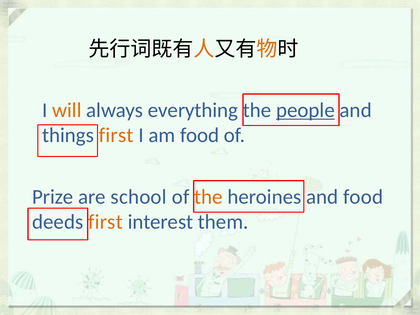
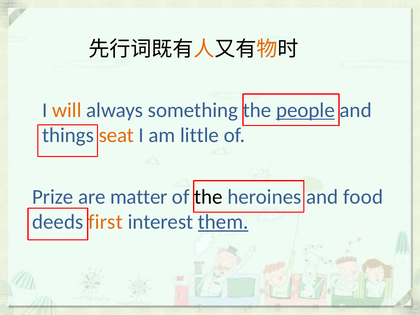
everything: everything -> something
things first: first -> seat
am food: food -> little
school: school -> matter
the at (208, 197) colour: orange -> black
them underline: none -> present
